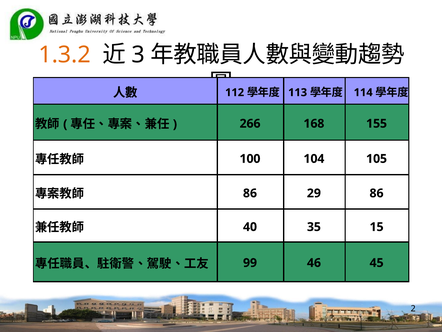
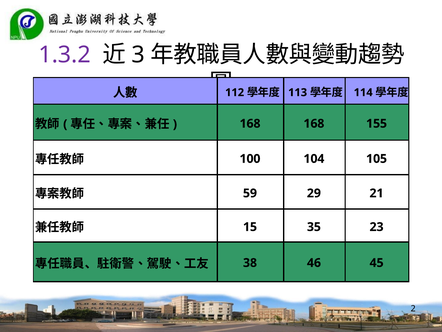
1.3.2 colour: orange -> purple
266 at (250, 123): 266 -> 168
86 at (250, 193): 86 -> 59
29 86: 86 -> 21
40: 40 -> 15
15: 15 -> 23
99: 99 -> 38
